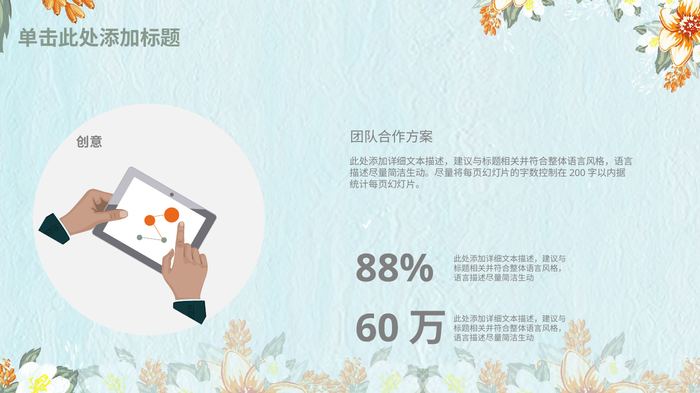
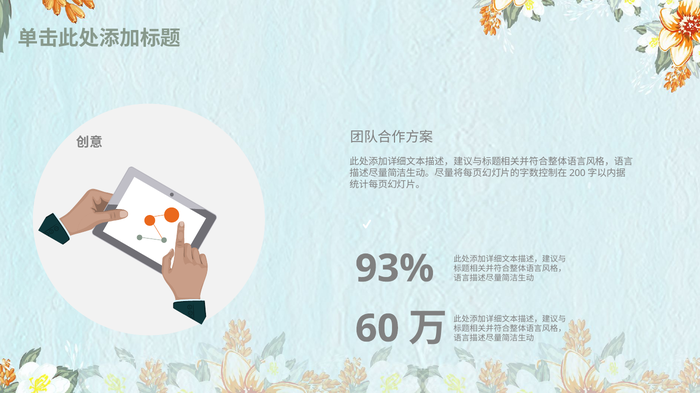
88%: 88% -> 93%
